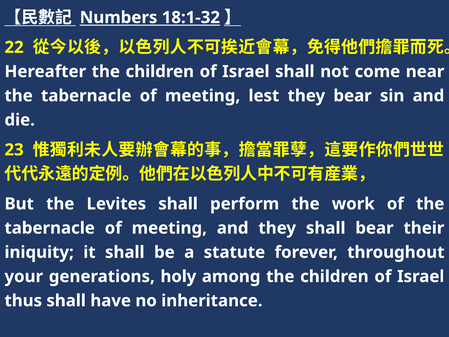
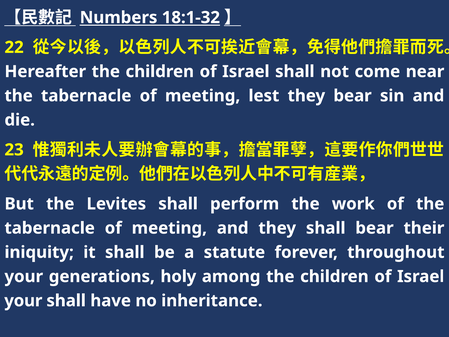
thus at (23, 301): thus -> your
